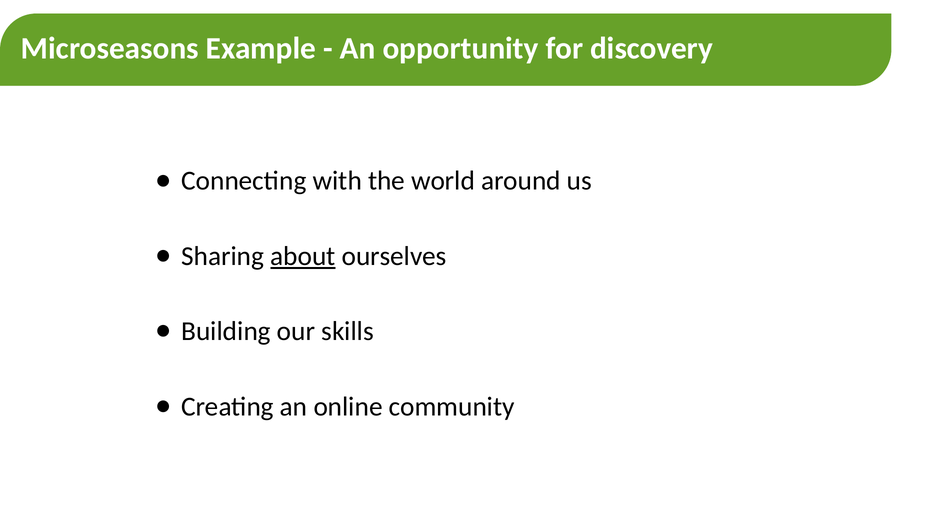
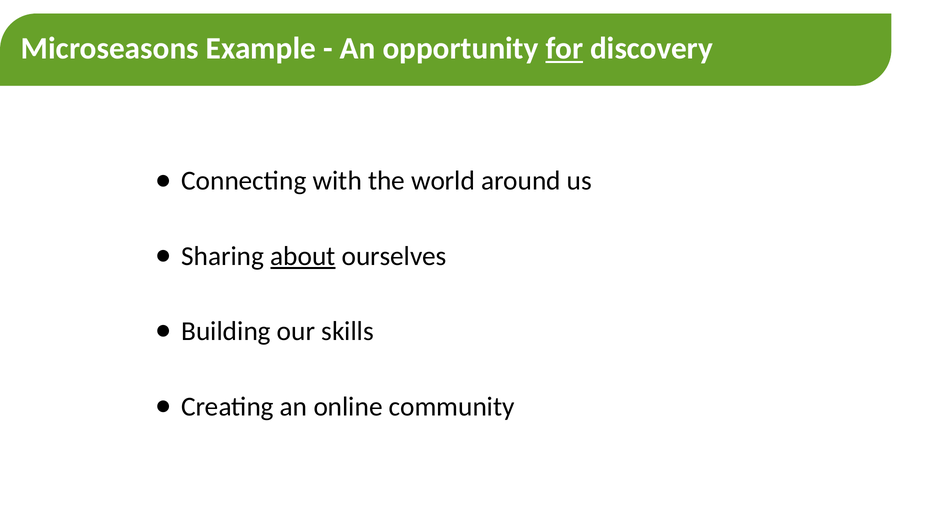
for underline: none -> present
